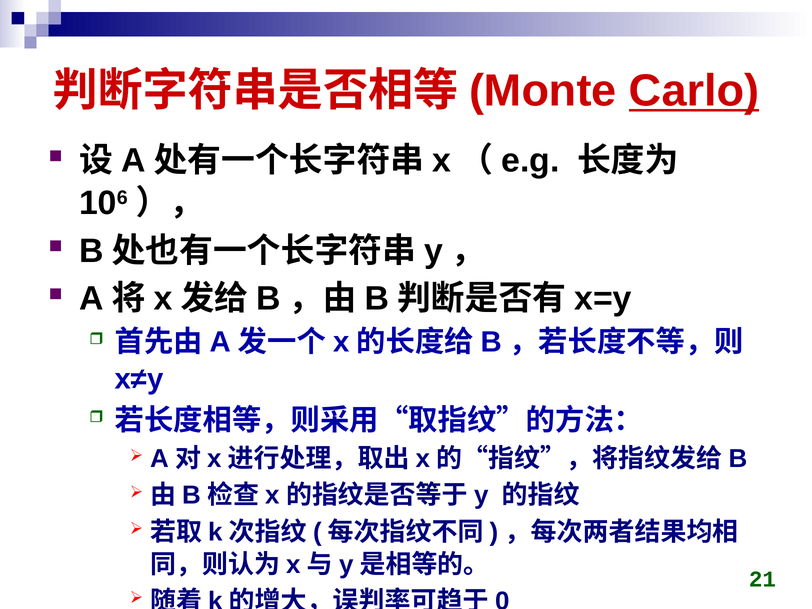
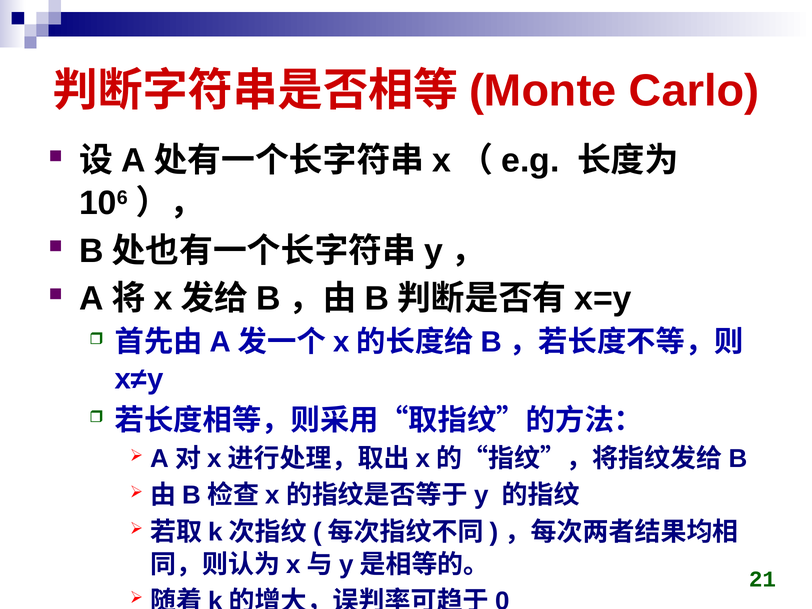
Carlo underline: present -> none
